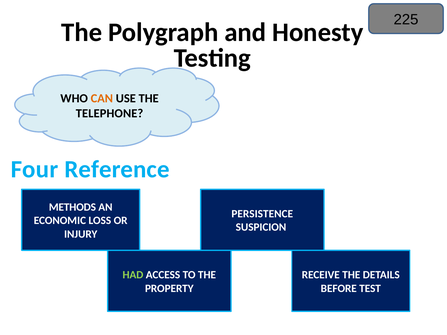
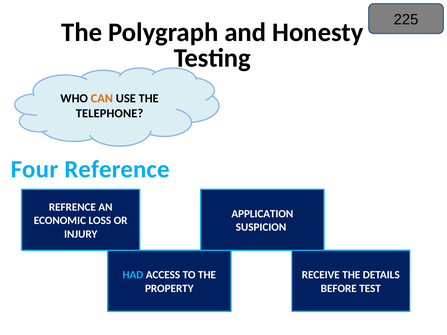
METHODS: METHODS -> REFRENCE
PERSISTENCE: PERSISTENCE -> APPLICATION
HAD colour: light green -> light blue
